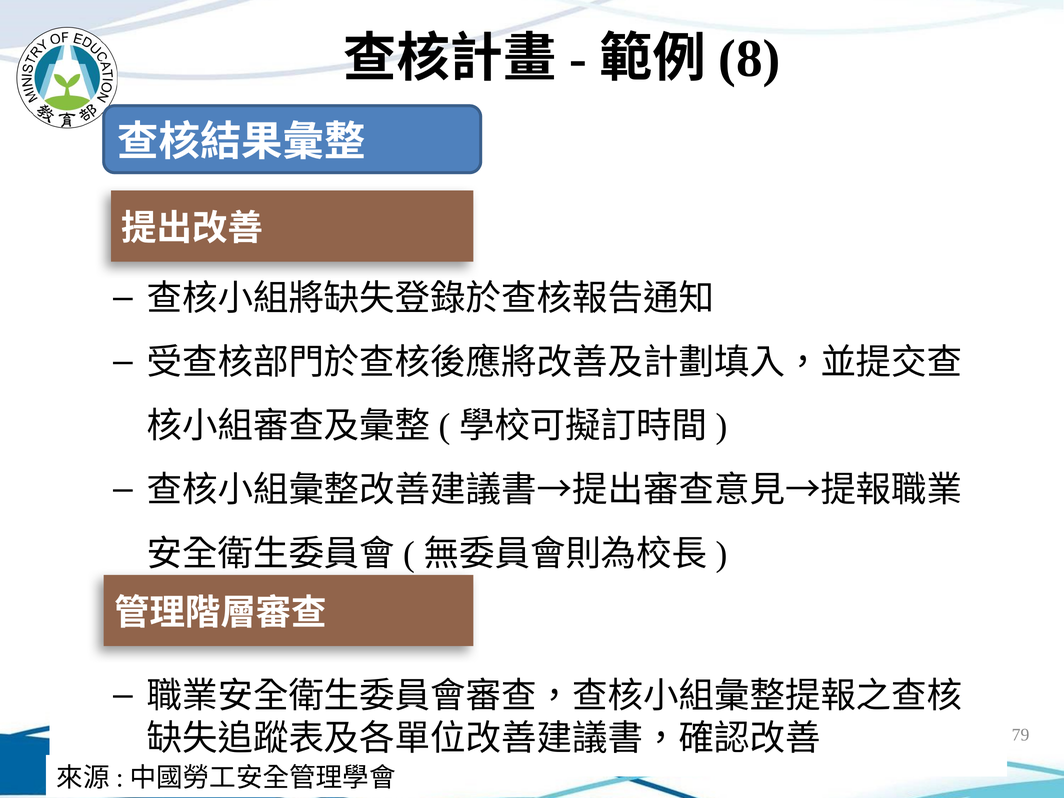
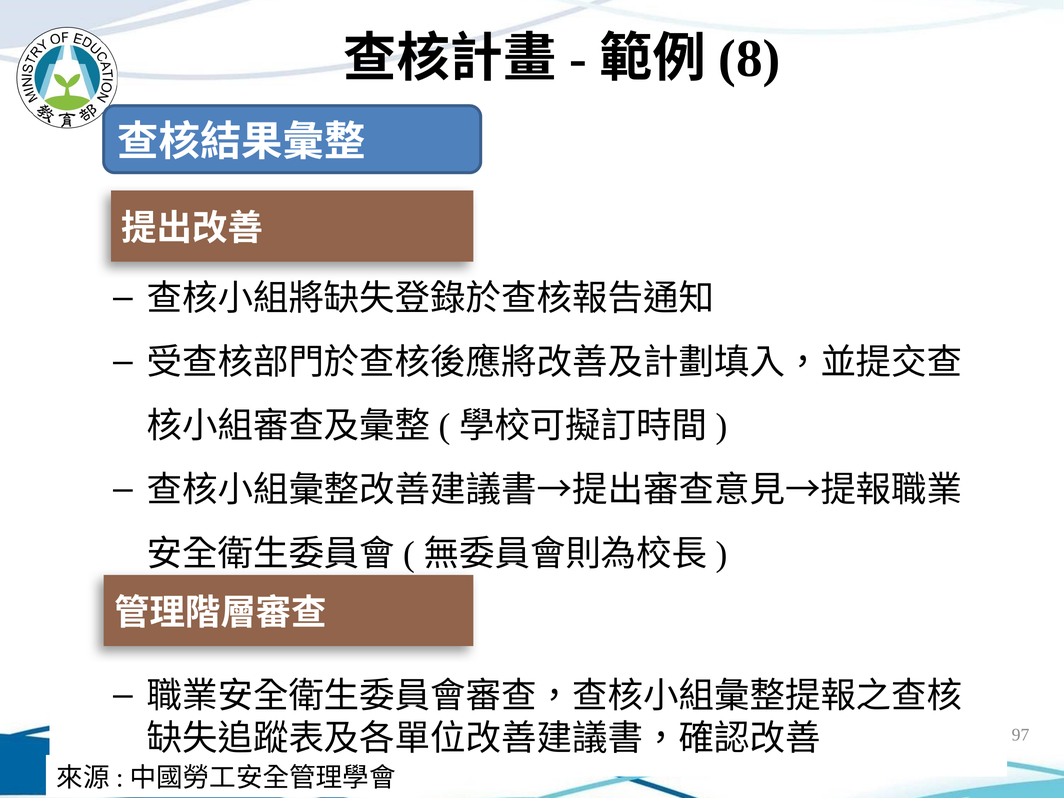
79: 79 -> 97
